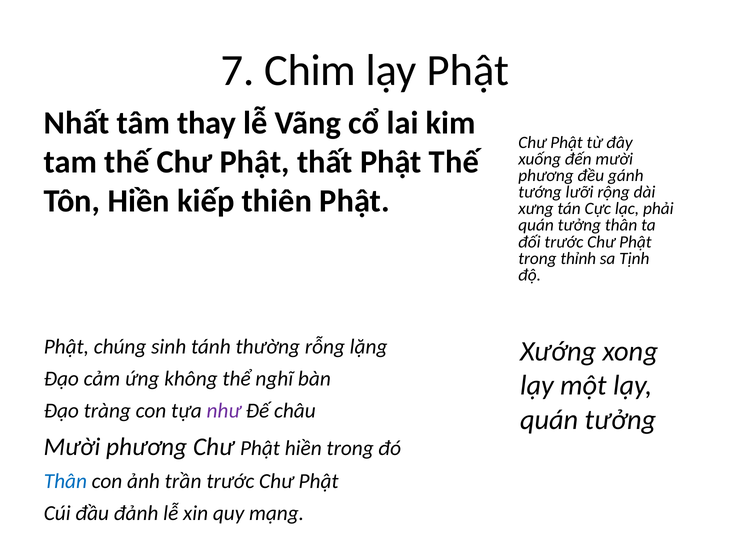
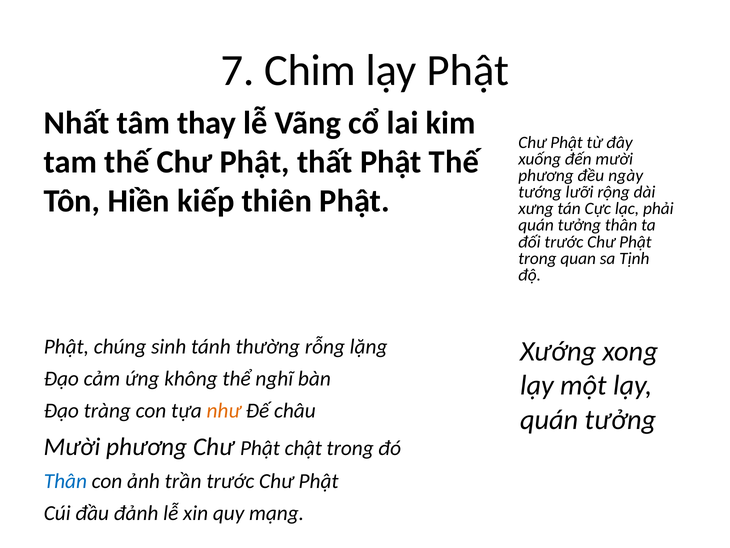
gánh: gánh -> ngày
thỉnh: thỉnh -> quan
như colour: purple -> orange
Phật hiền: hiền -> chật
